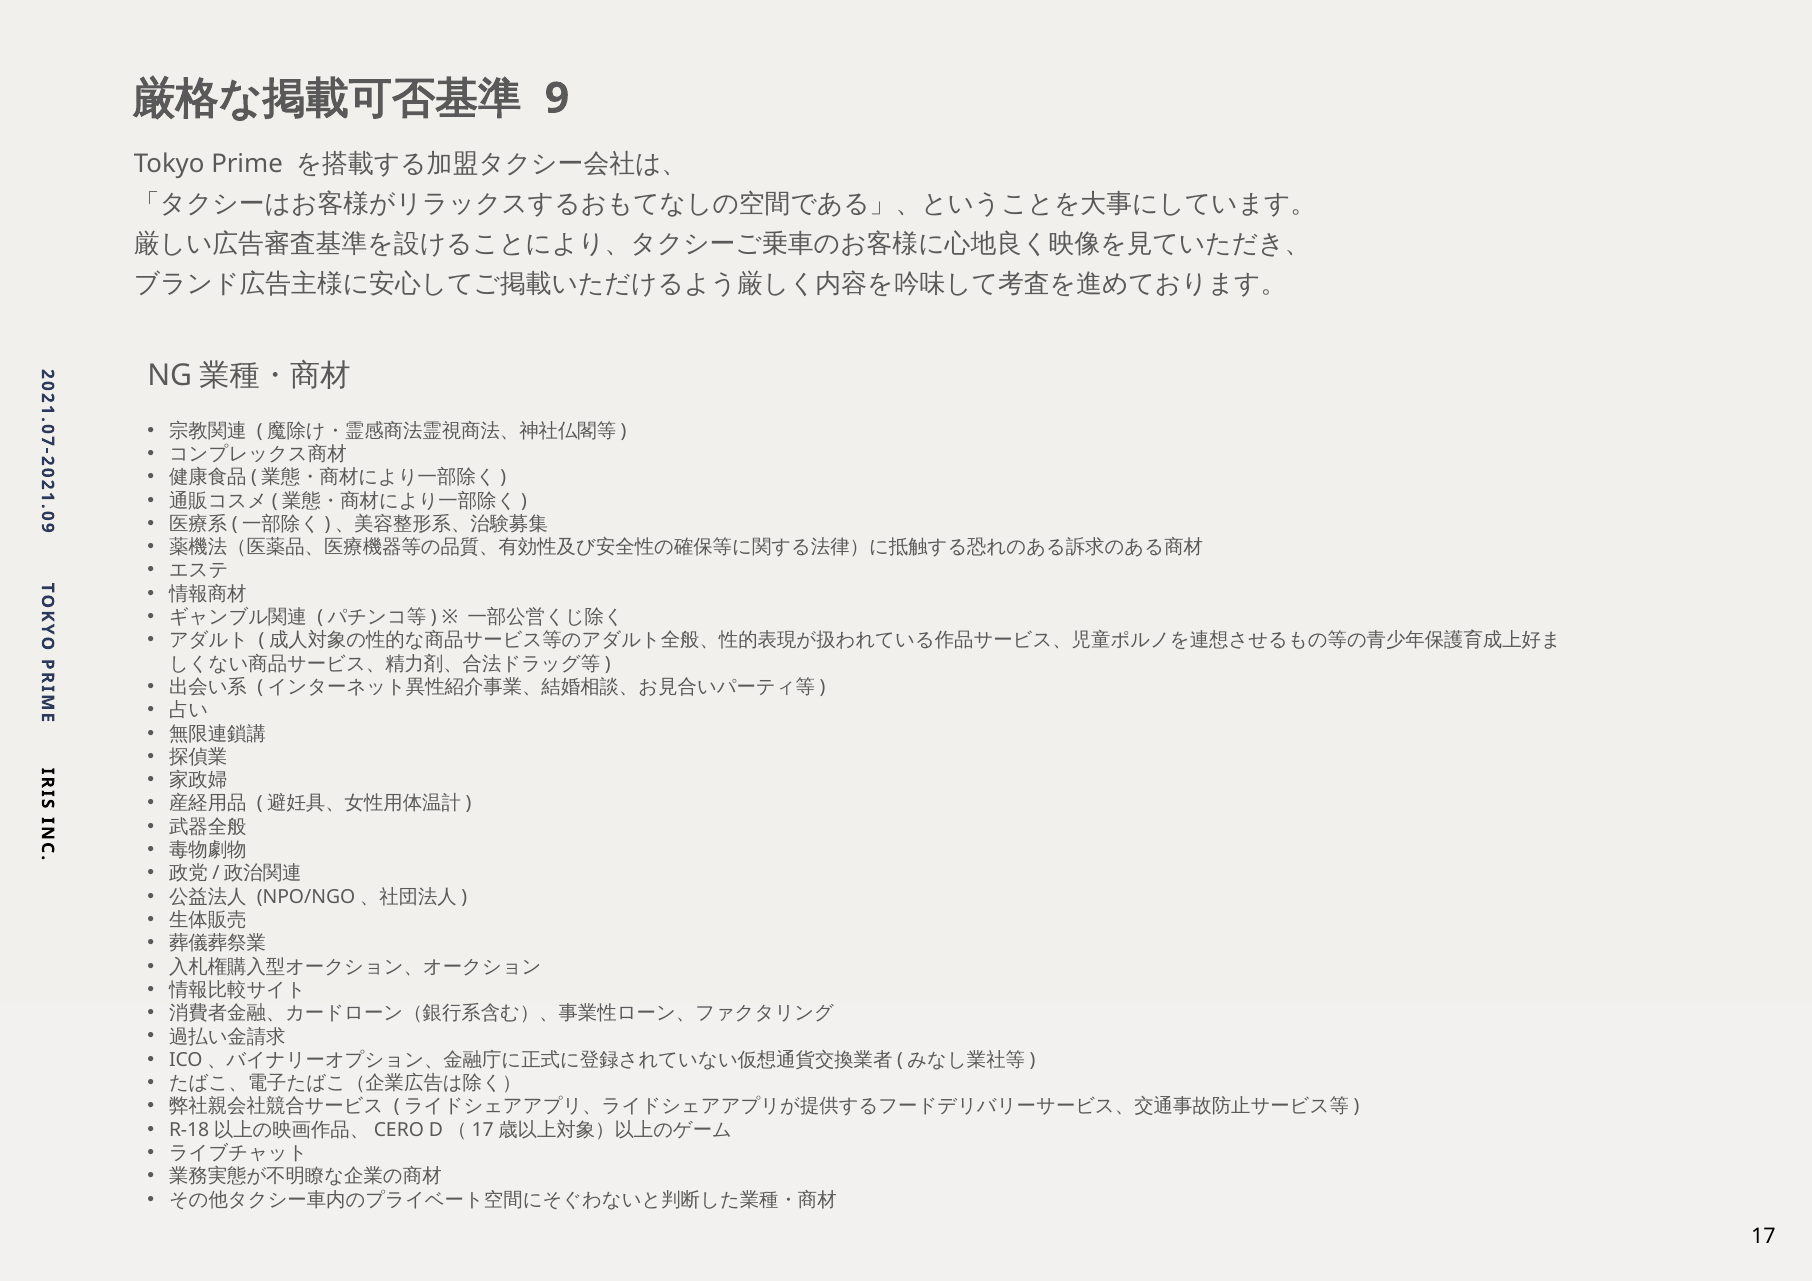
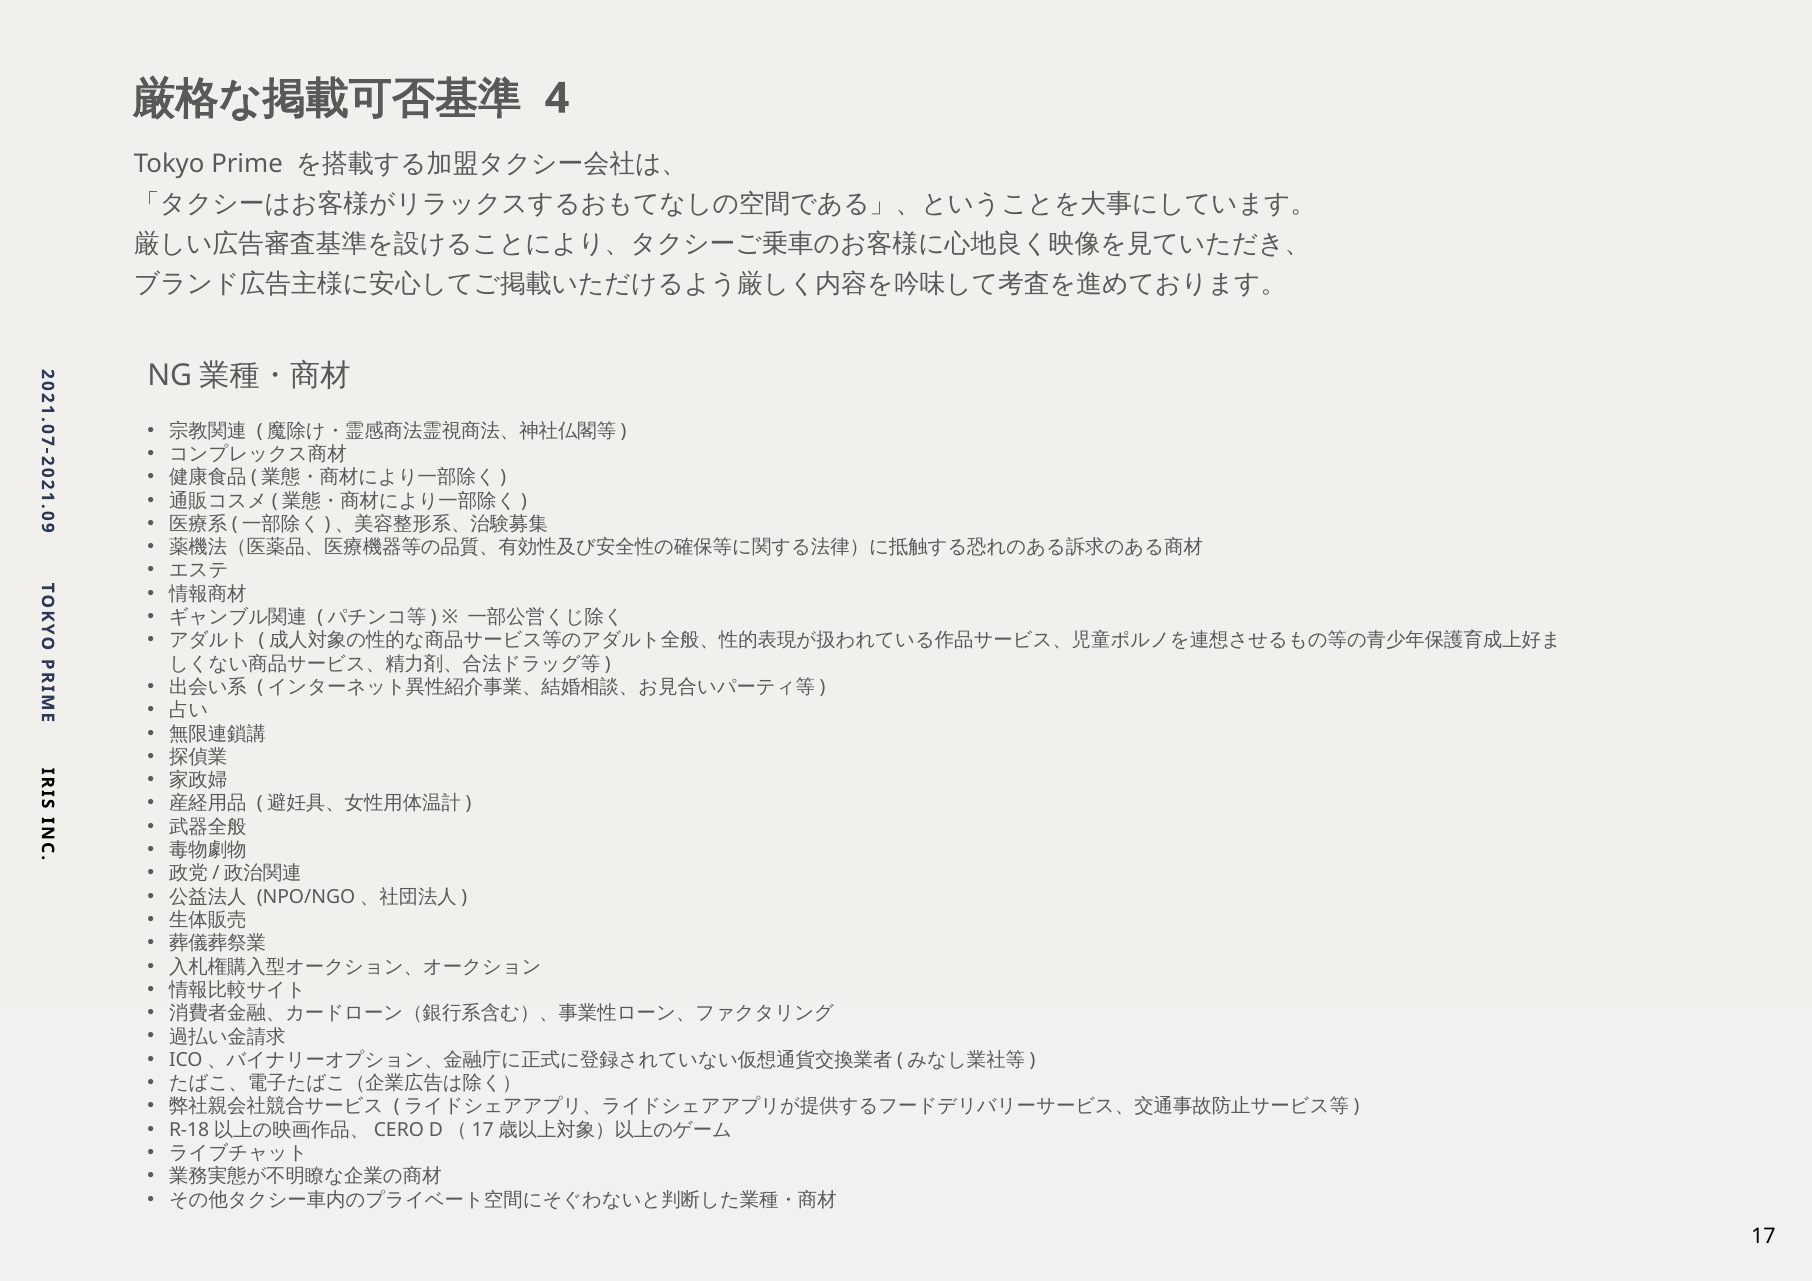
9 at (557, 98): 9 -> 4
